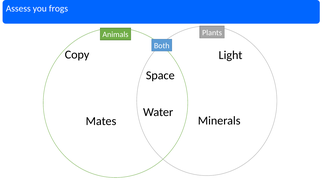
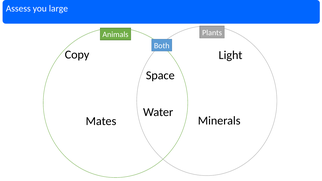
frogs: frogs -> large
